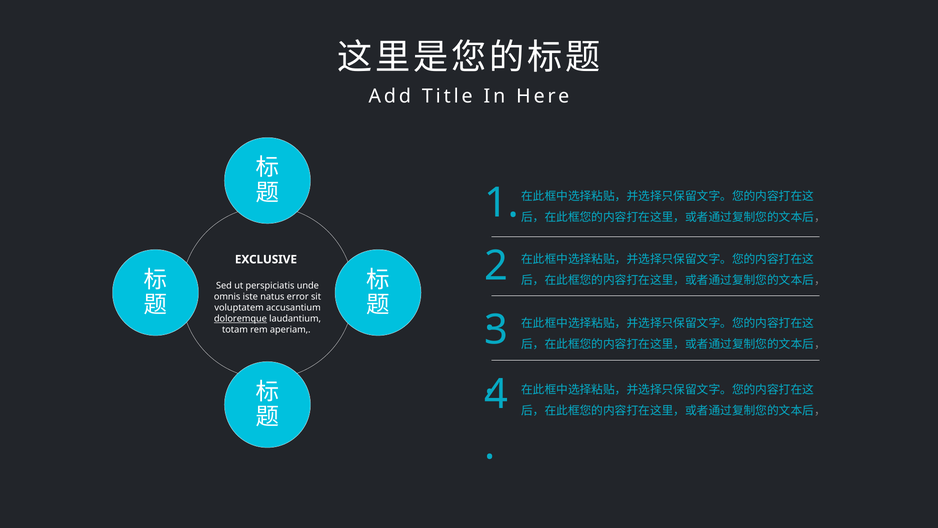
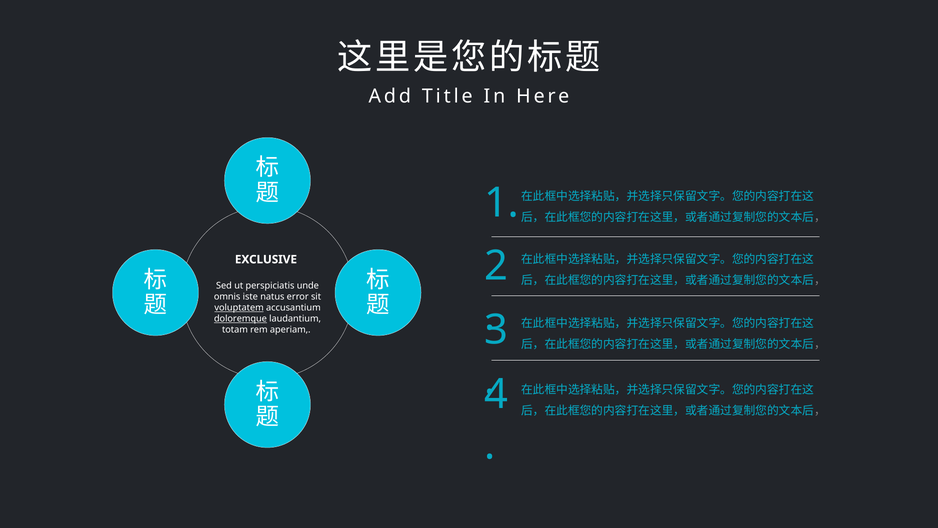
voluptatem underline: none -> present
